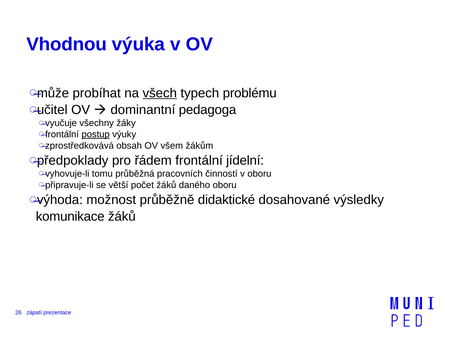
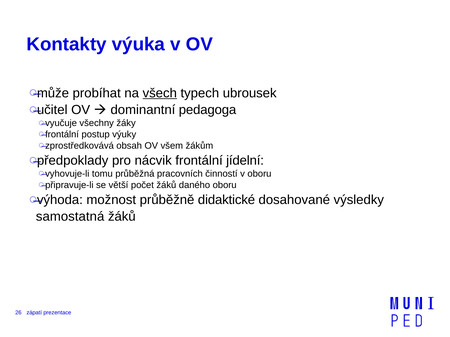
Vhodnou: Vhodnou -> Kontakty
problému: problému -> ubrousek
postup underline: present -> none
řádem: řádem -> nácvik
komunikace: komunikace -> samostatná
